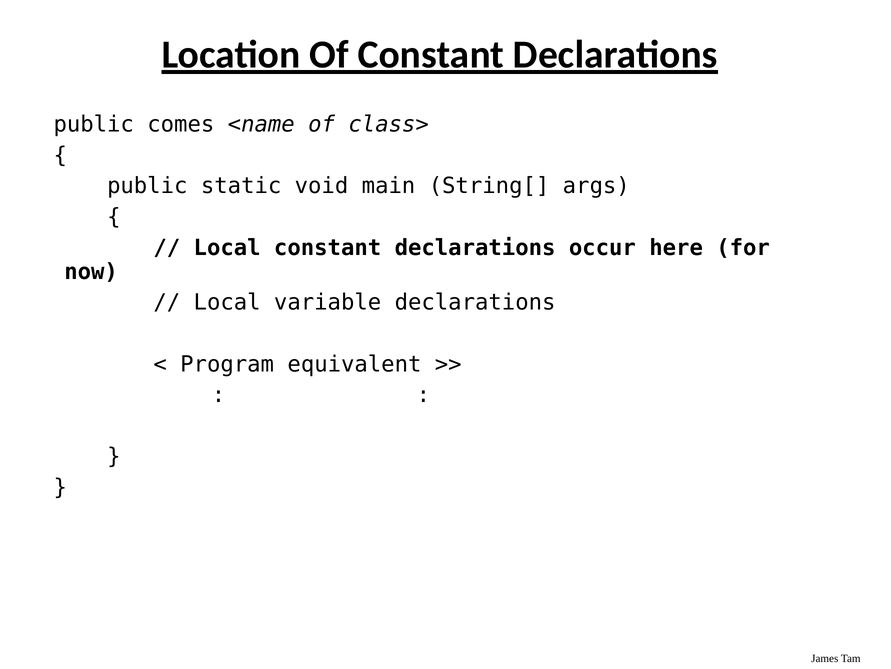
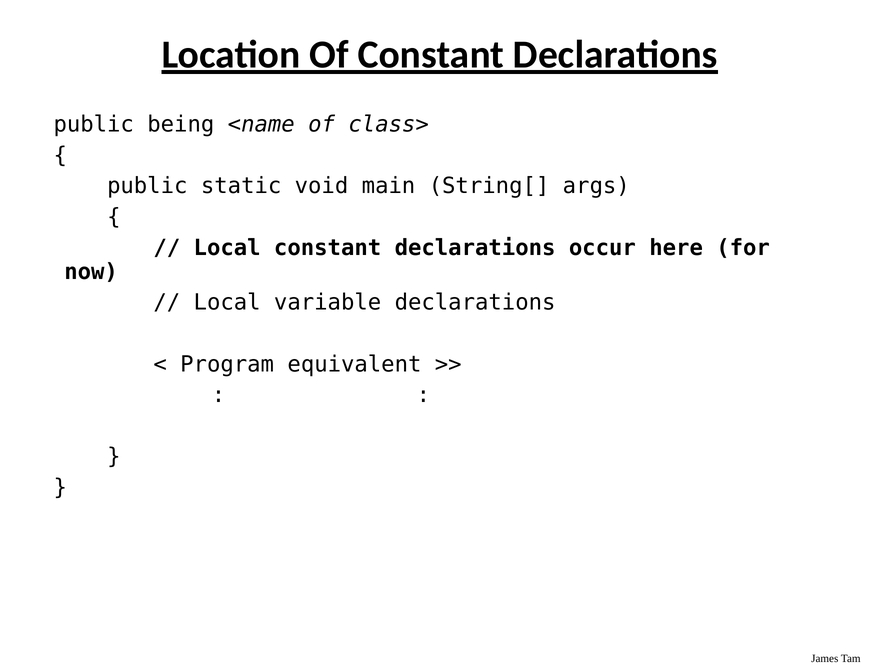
comes: comes -> being
